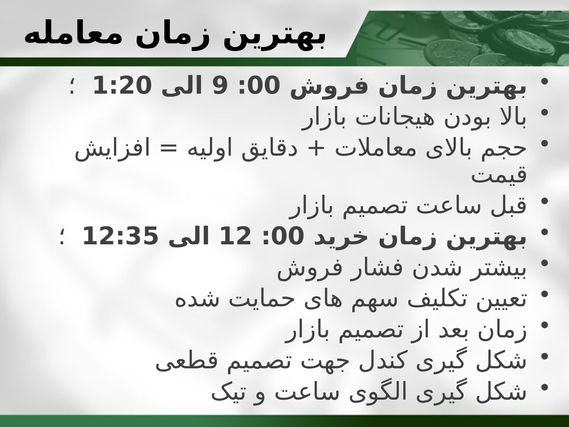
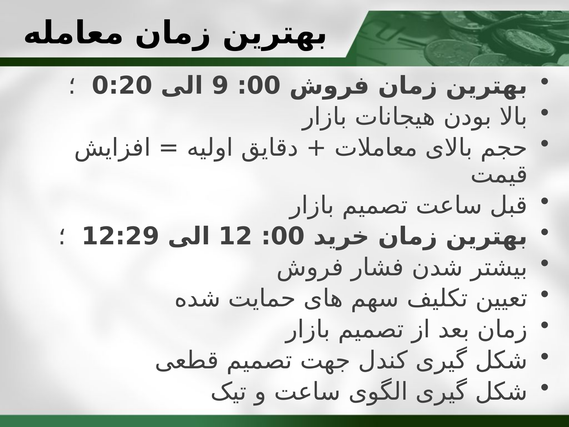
1:20: 1:20 -> 0:20
12:35: 12:35 -> 12:29
